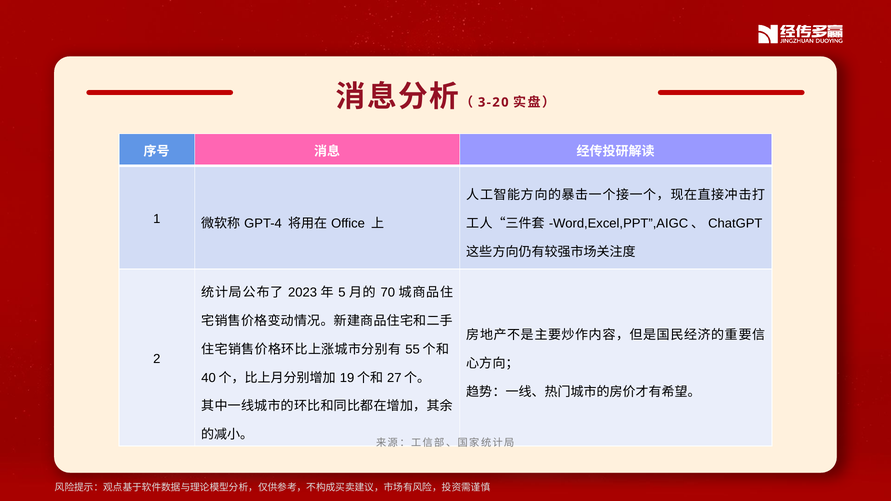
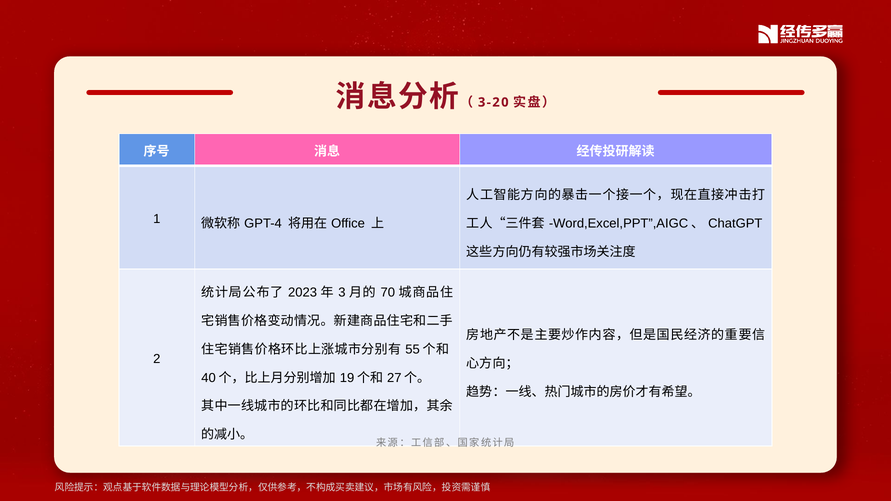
5: 5 -> 3
